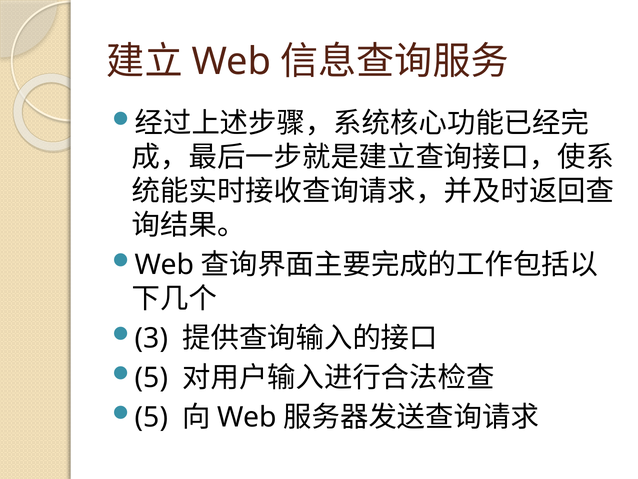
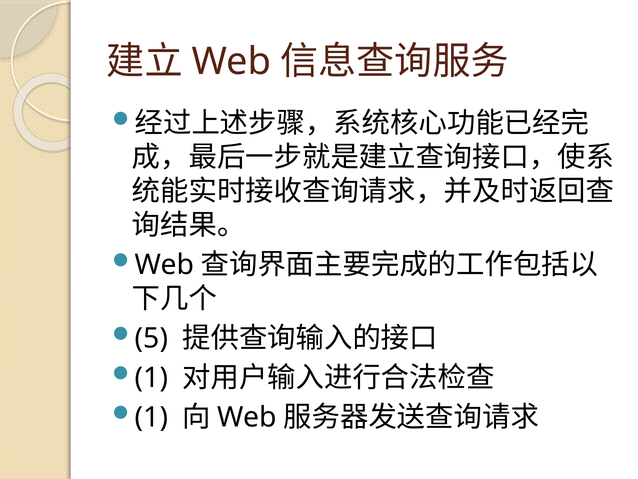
3: 3 -> 5
5 at (151, 377): 5 -> 1
5 at (151, 417): 5 -> 1
